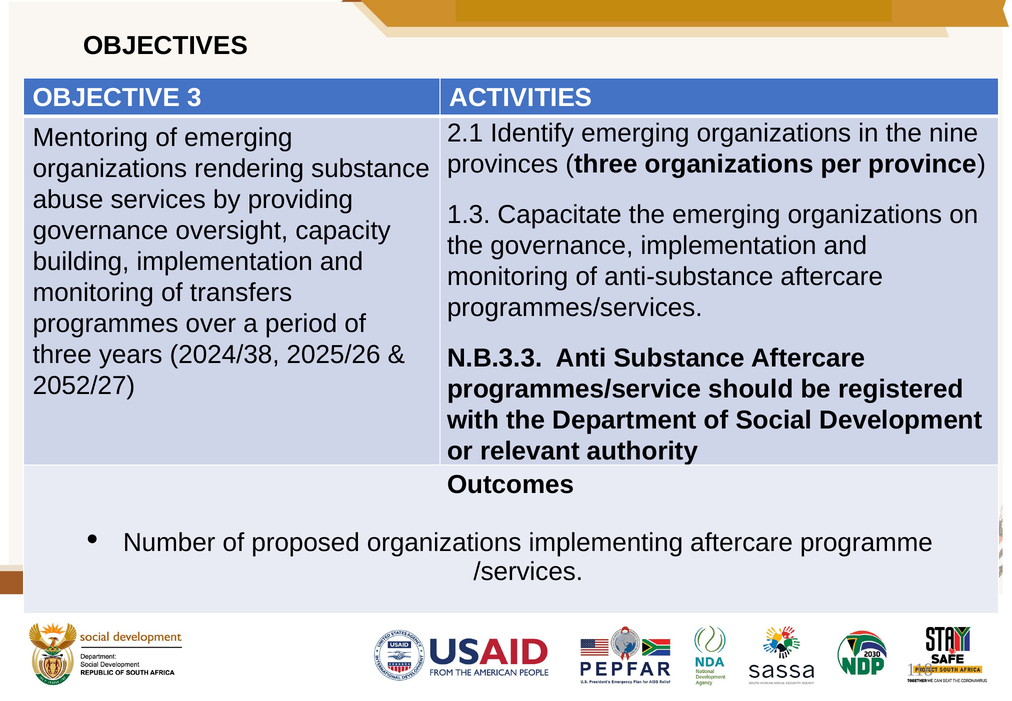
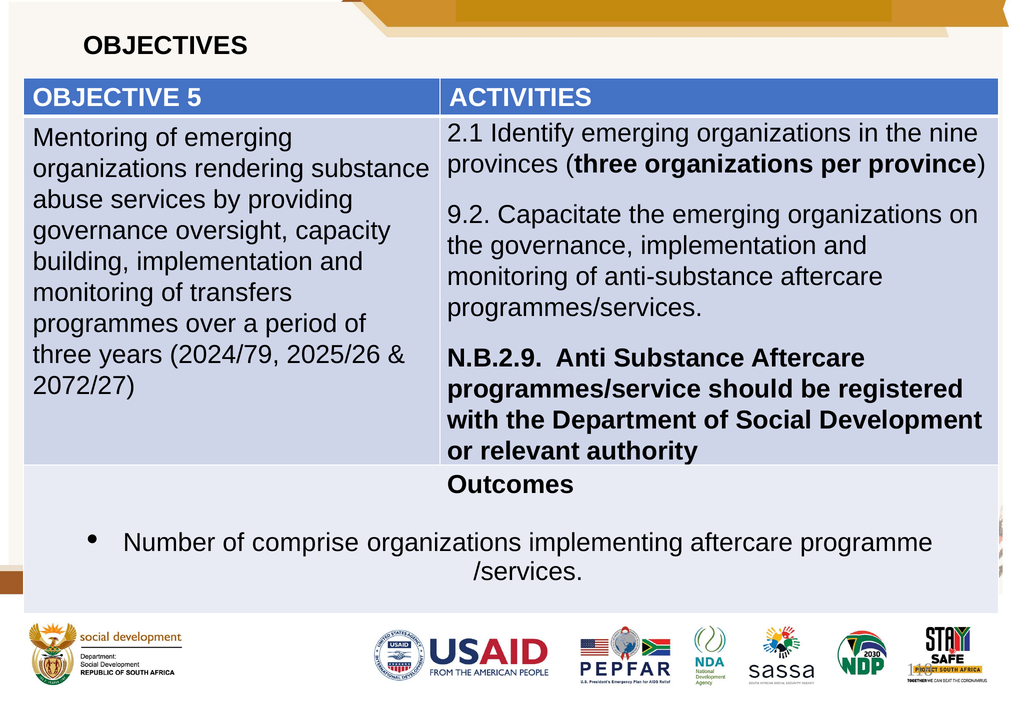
3: 3 -> 5
1.3: 1.3 -> 9.2
2024/38: 2024/38 -> 2024/79
N.B.3.3: N.B.3.3 -> N.B.2.9
2052/27: 2052/27 -> 2072/27
proposed: proposed -> comprise
